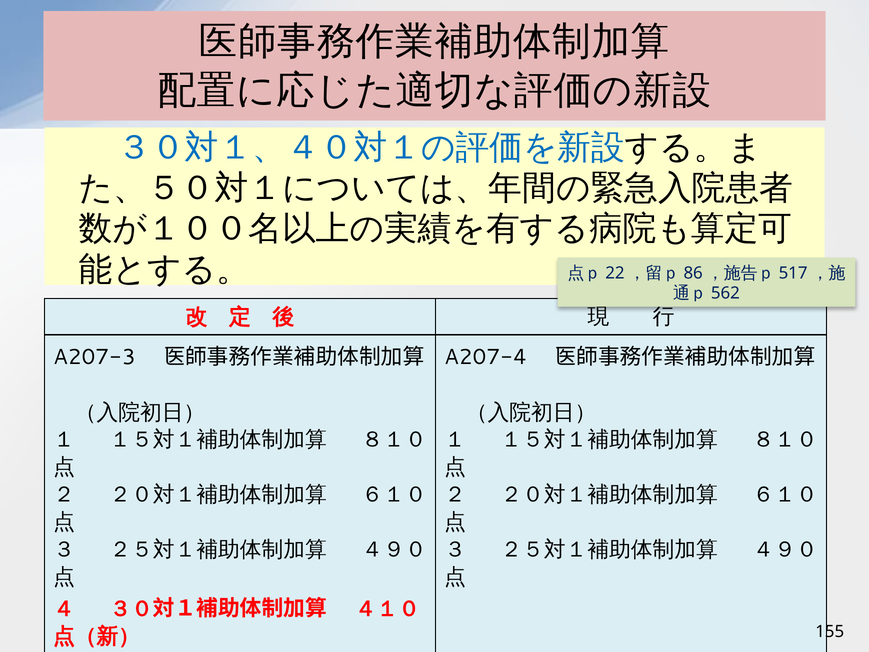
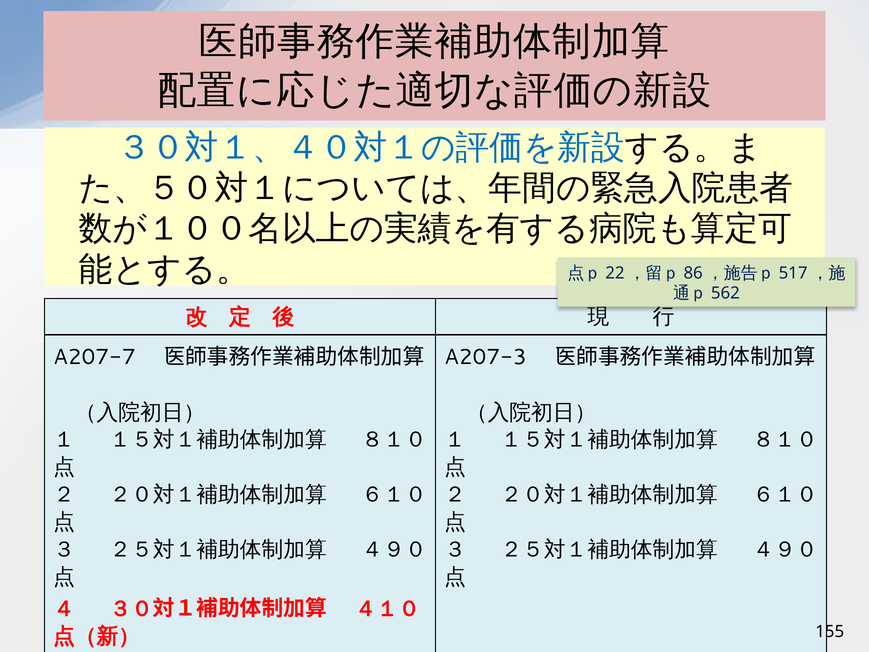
A207-3: A207-3 -> A207-7
A207-4: A207-4 -> A207-3
